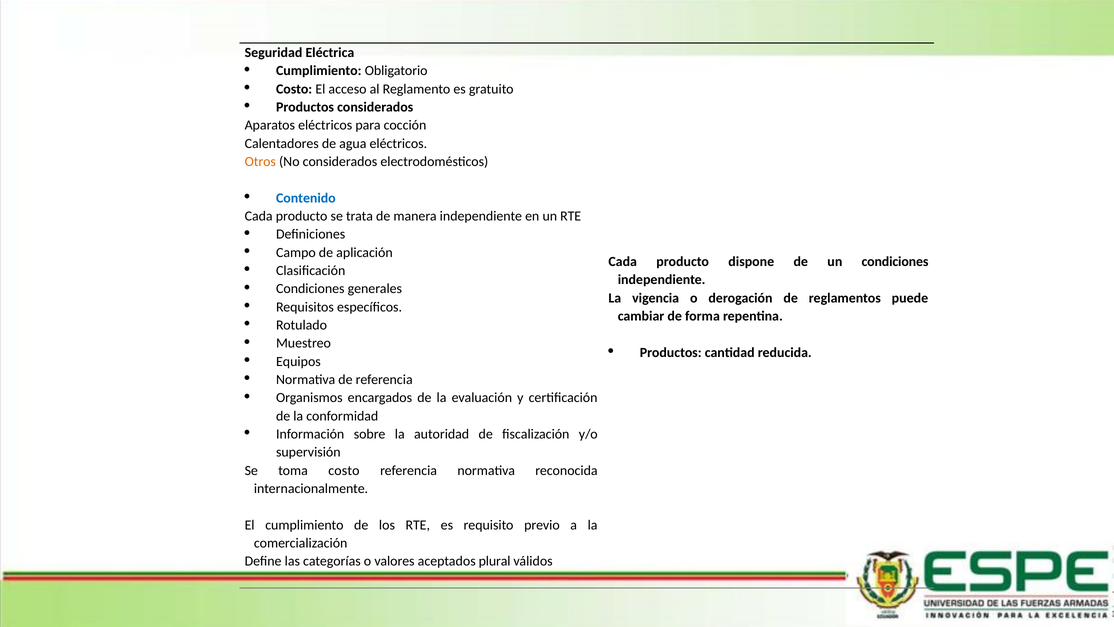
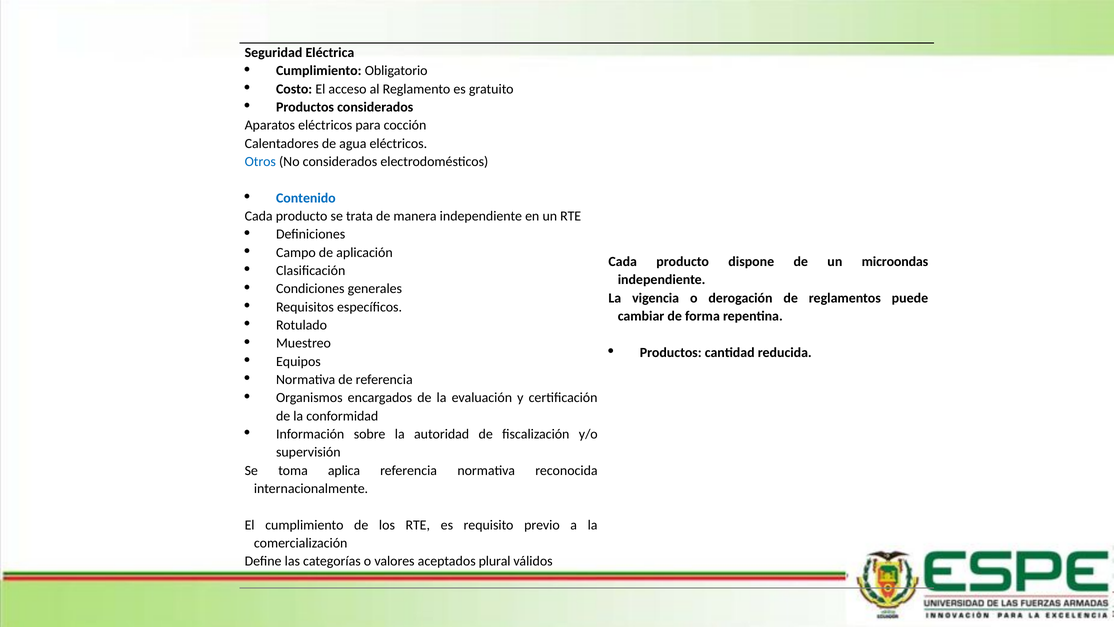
Otros colour: orange -> blue
un condiciones: condiciones -> microondas
toma costo: costo -> aplica
